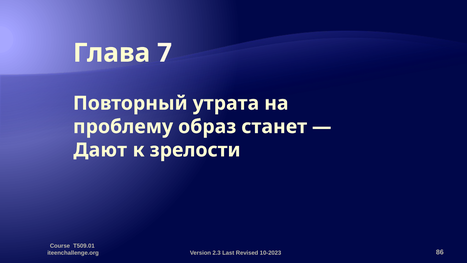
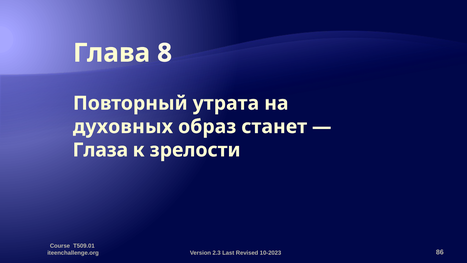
7: 7 -> 8
проблему: проблему -> духовных
Дают: Дают -> Глаза
